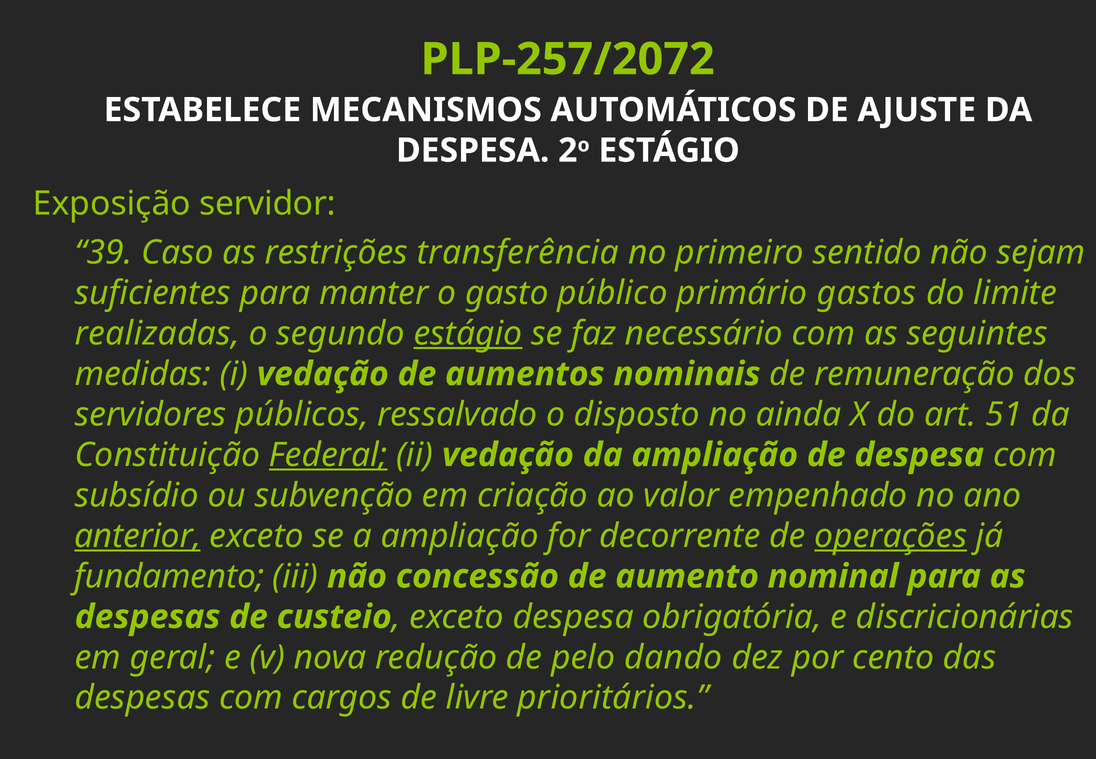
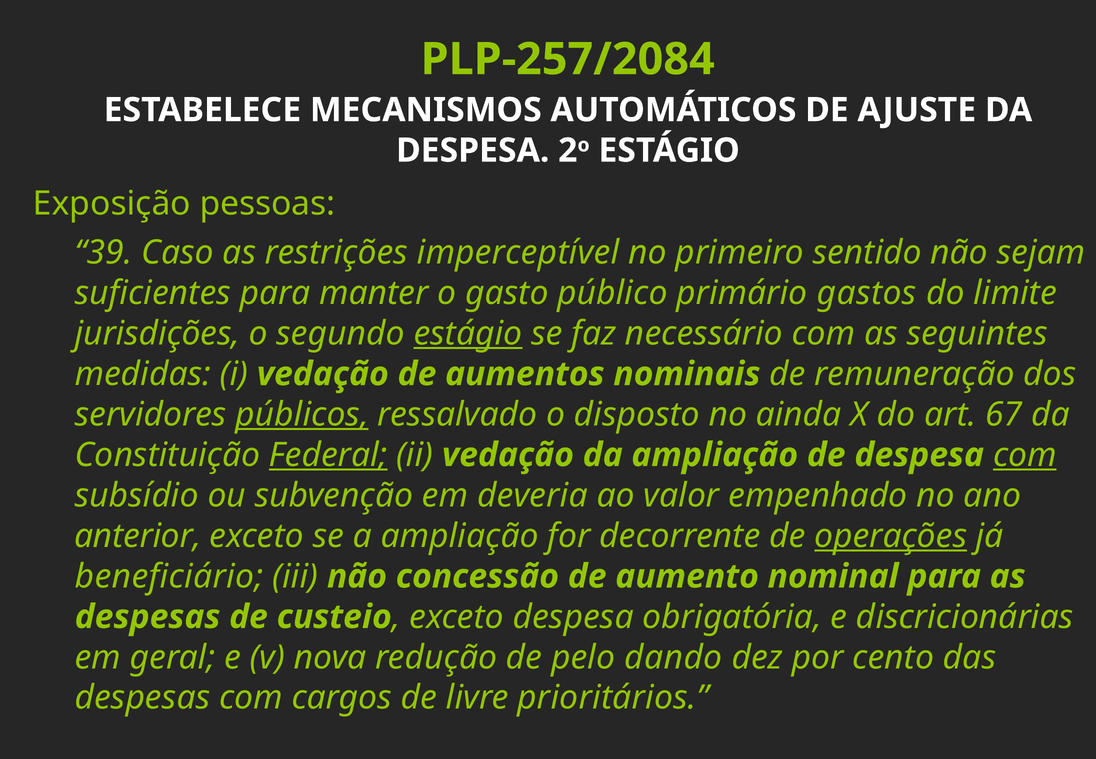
PLP-257/2072: PLP-257/2072 -> PLP-257/2084
servidor: servidor -> pessoas
transferência: transferência -> imperceptível
realizadas: realizadas -> jurisdições
públicos underline: none -> present
51: 51 -> 67
com at (1025, 455) underline: none -> present
criação: criação -> deveria
anterior underline: present -> none
fundamento: fundamento -> beneficiário
